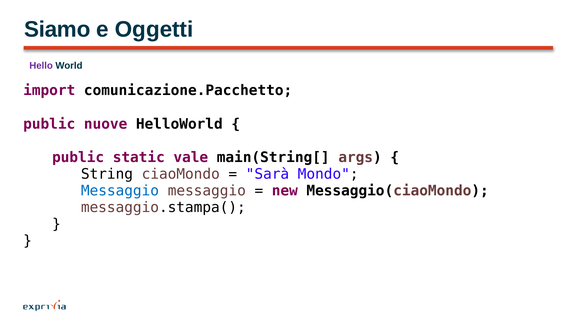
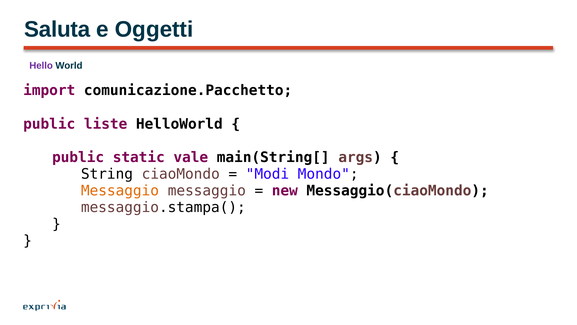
Siamo: Siamo -> Saluta
nuove: nuove -> liste
Sarà: Sarà -> Modi
Messaggio at (120, 190) colour: blue -> orange
